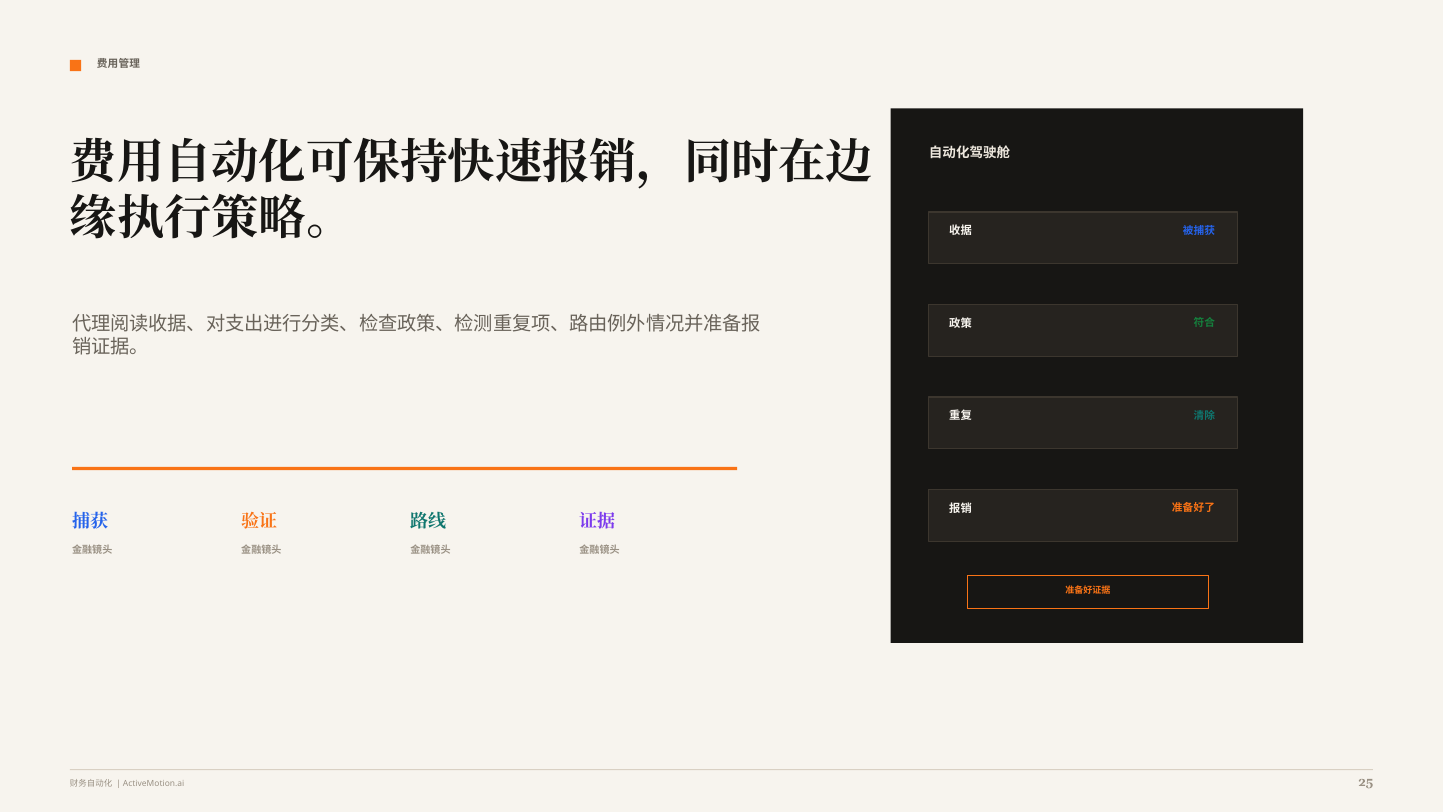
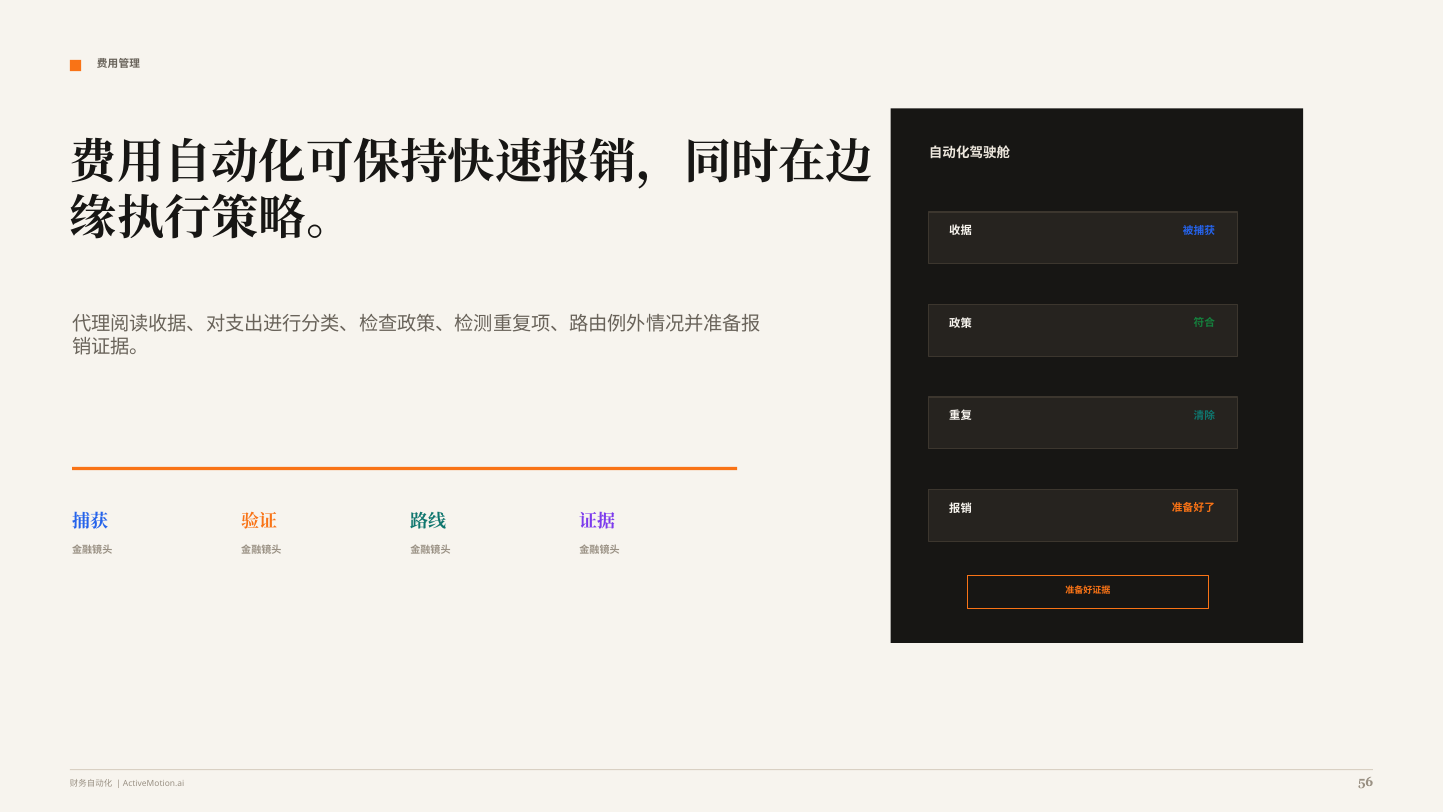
25: 25 -> 56
